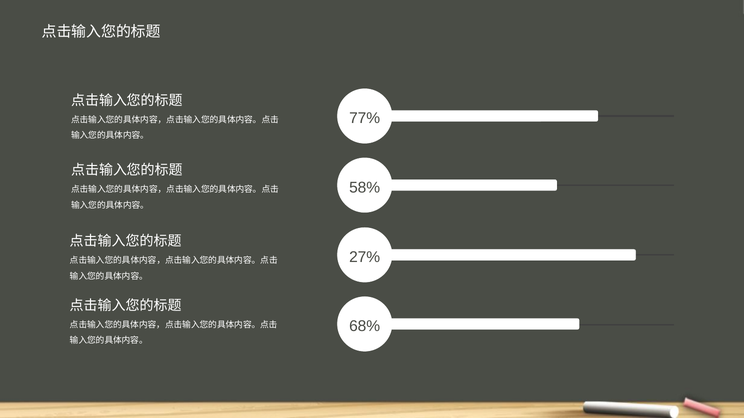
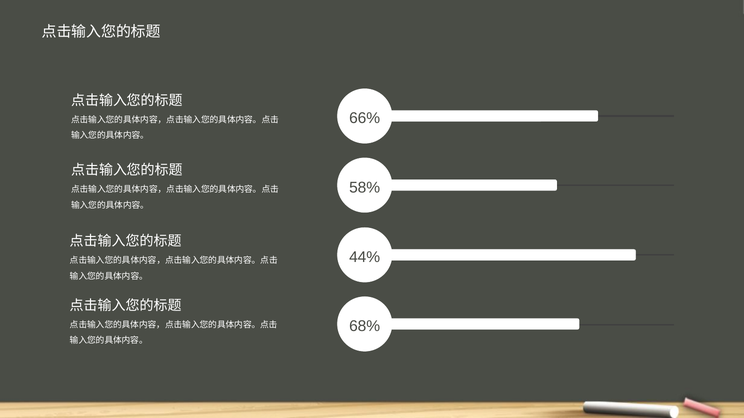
77%: 77% -> 66%
27%: 27% -> 44%
